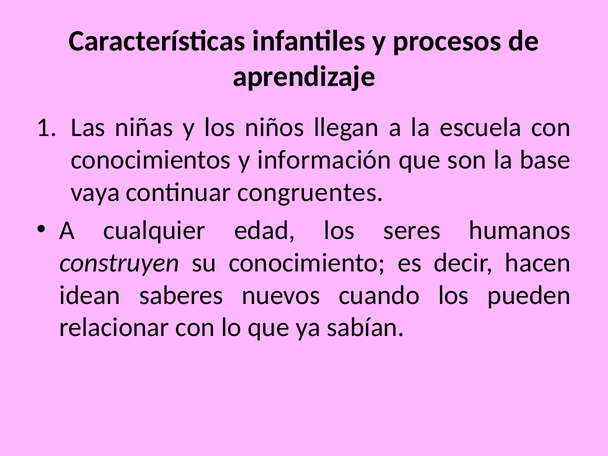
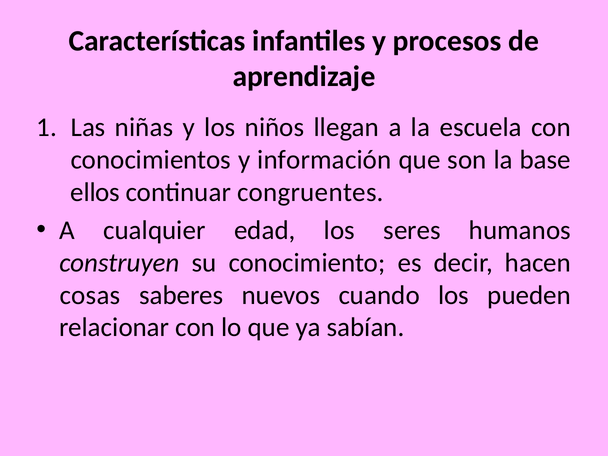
vaya: vaya -> ellos
idean: idean -> cosas
